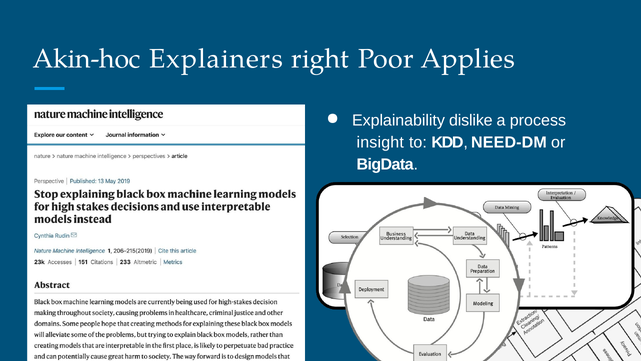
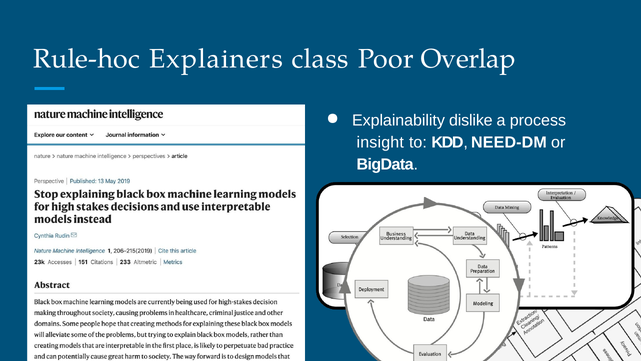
Akin-hoc: Akin-hoc -> Rule-hoc
right: right -> class
Applies: Applies -> Overlap
